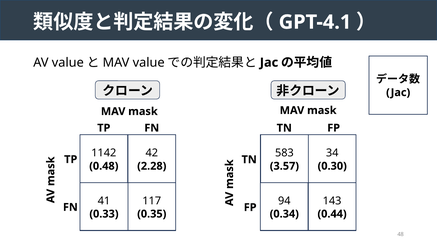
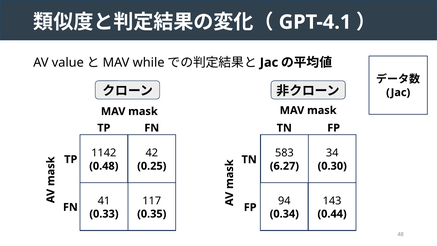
MAV value: value -> while
2.28: 2.28 -> 0.25
3.57: 3.57 -> 6.27
